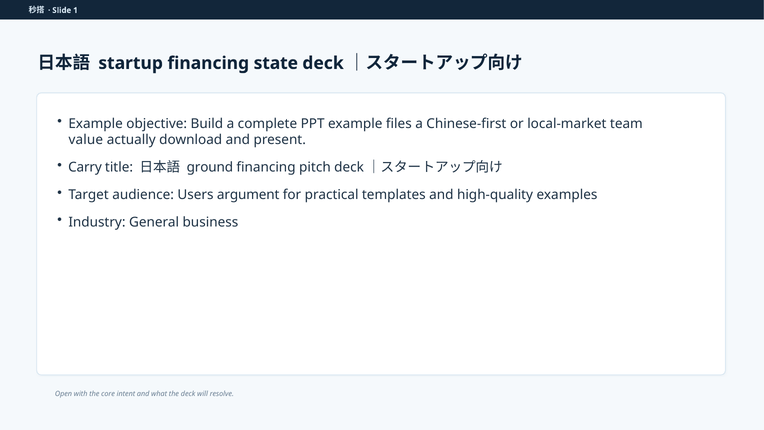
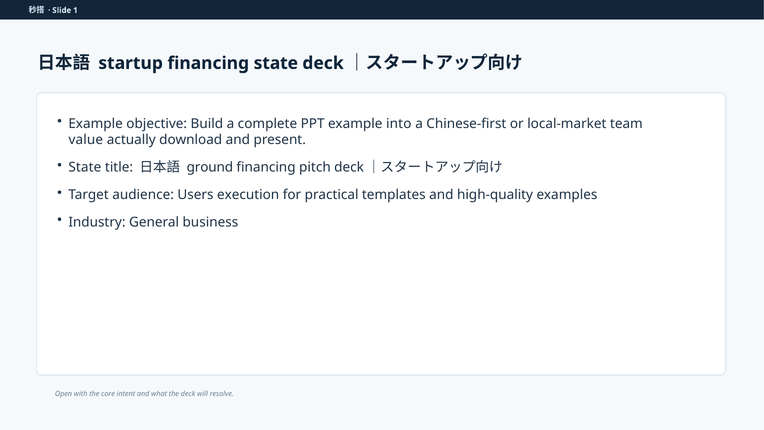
files: files -> into
Carry at (85, 167): Carry -> State
argument: argument -> execution
